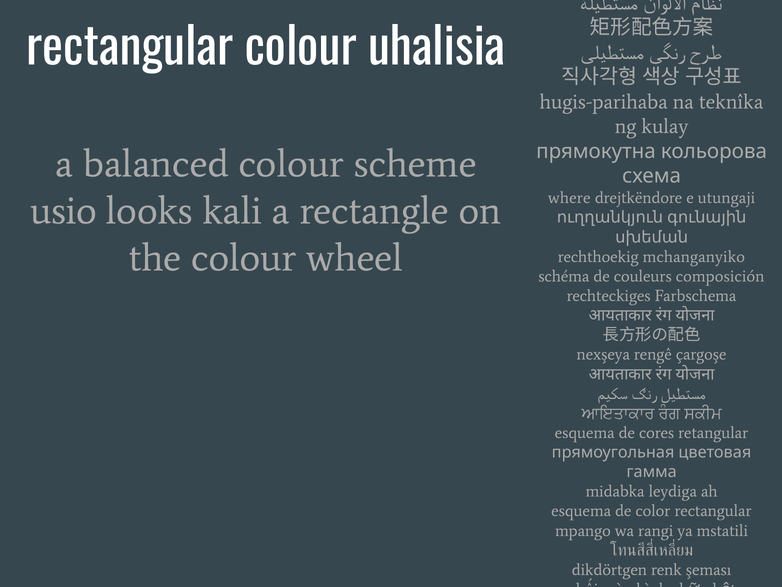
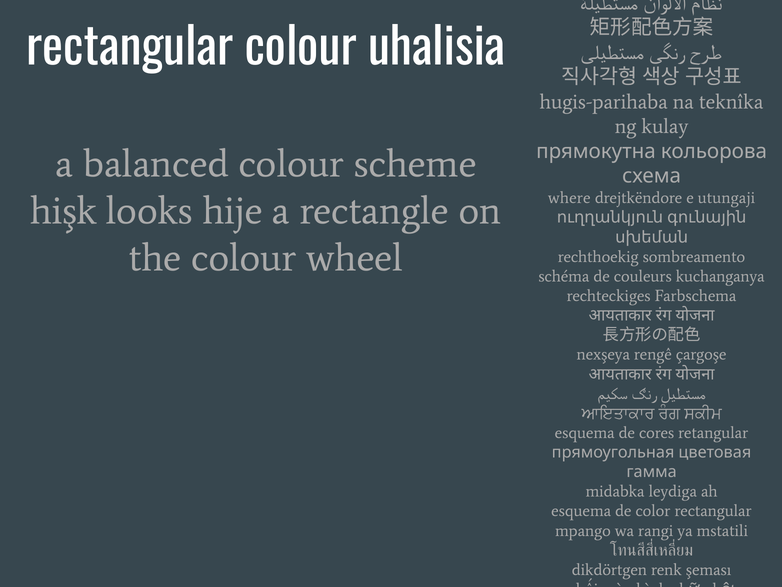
usio: usio -> hişk
kali: kali -> hije
mchanganyiko: mchanganyiko -> sombreamento
composición: composición -> kuchanganya
